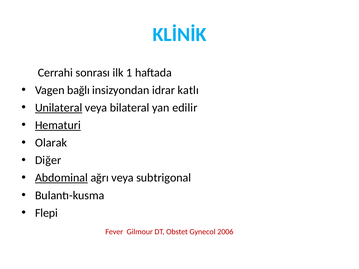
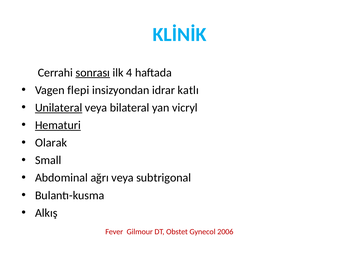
sonrası underline: none -> present
1: 1 -> 4
bağlı: bağlı -> flepi
edilir: edilir -> vicryl
Diğer: Diğer -> Small
Abdominal underline: present -> none
Flepi: Flepi -> Alkış
